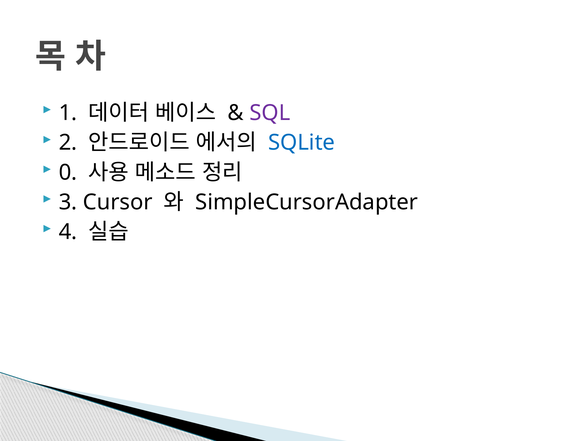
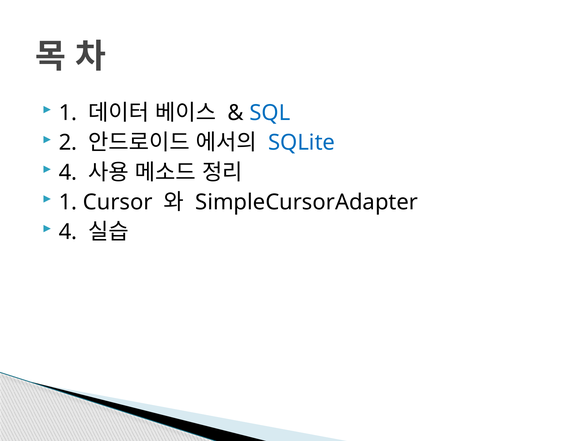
SQL colour: purple -> blue
0 at (68, 172): 0 -> 4
3 at (68, 202): 3 -> 1
